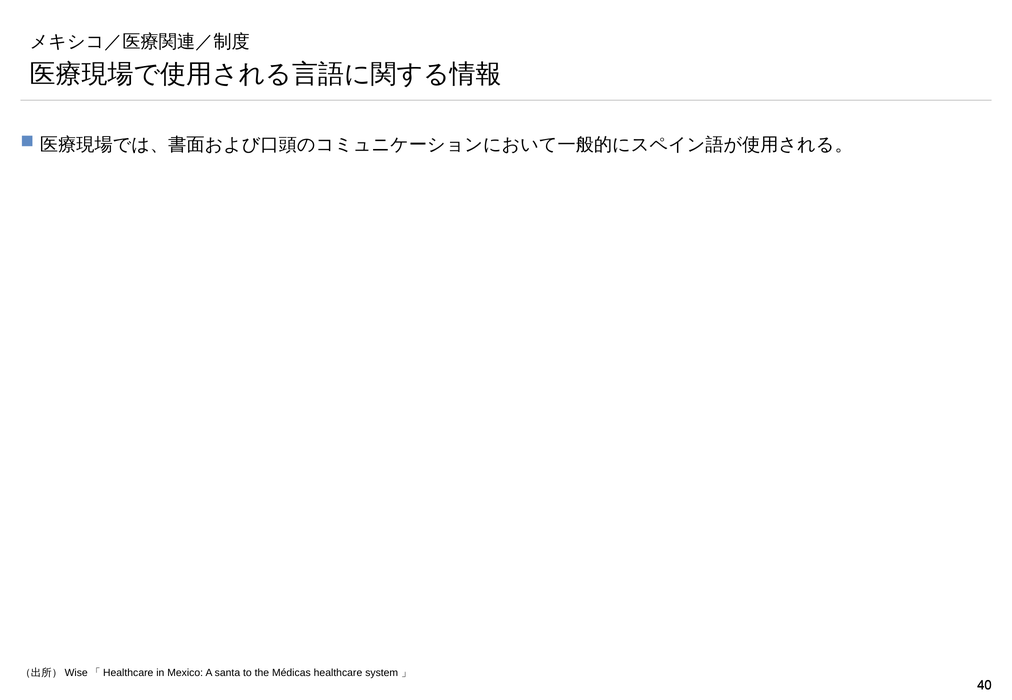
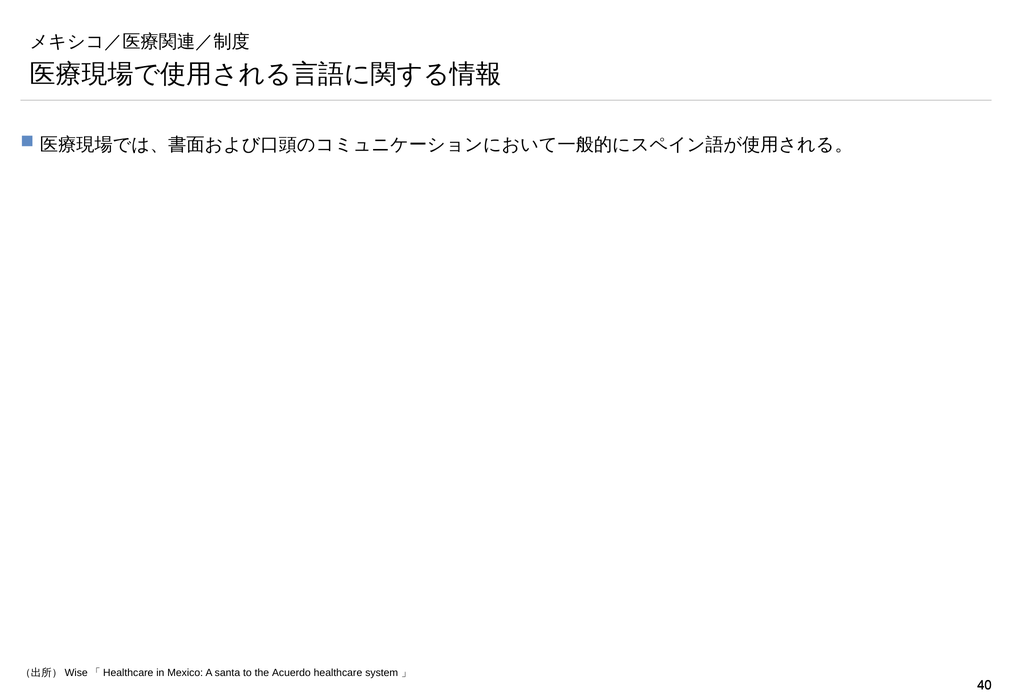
Médicas: Médicas -> Acuerdo
